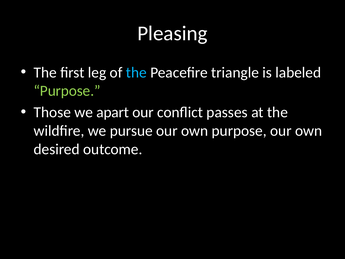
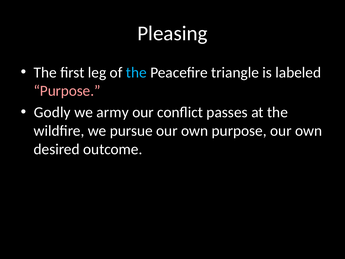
Purpose at (67, 91) colour: light green -> pink
Those: Those -> Godly
apart: apart -> army
